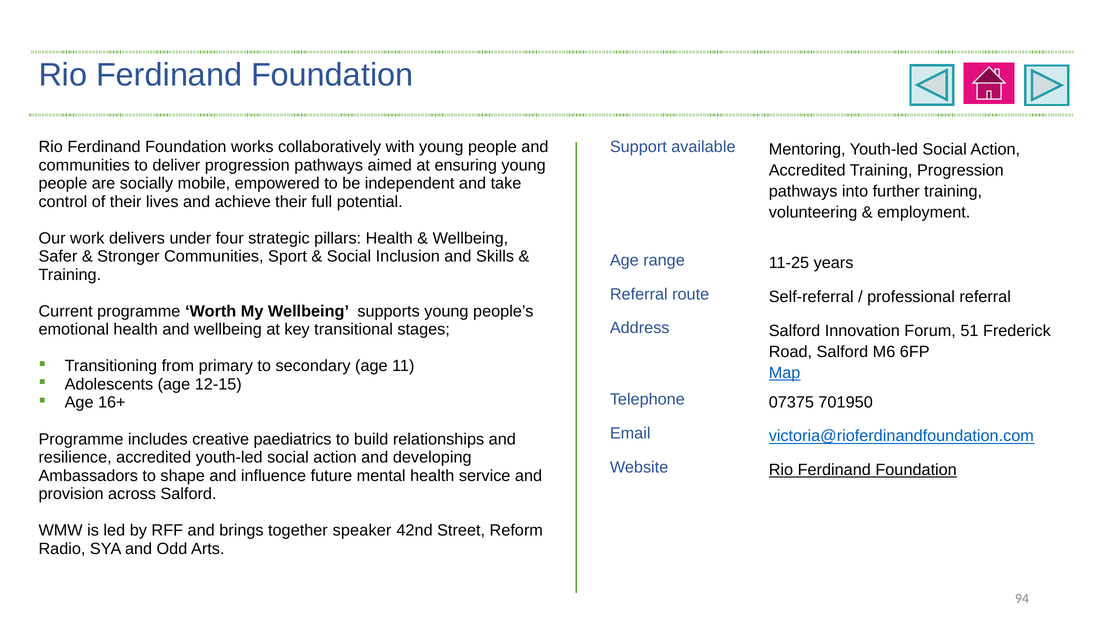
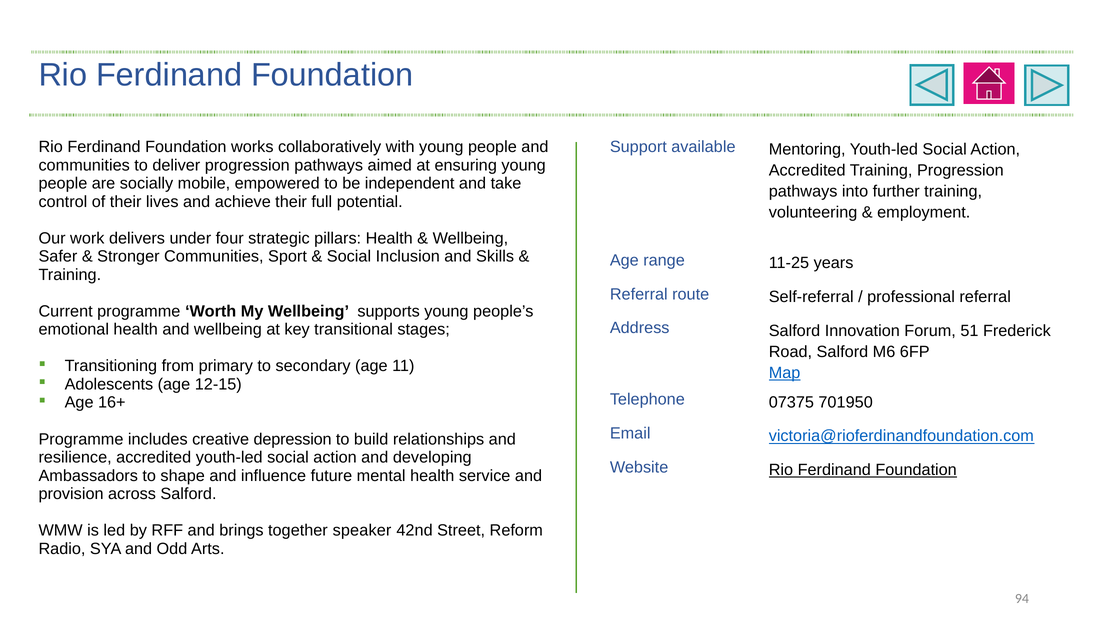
paediatrics: paediatrics -> depression
